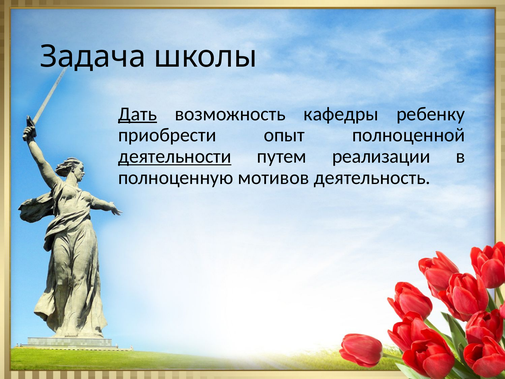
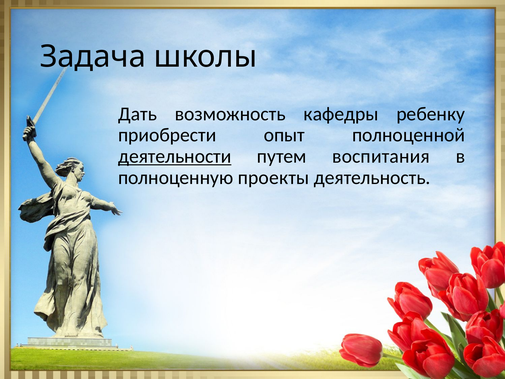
Дать underline: present -> none
реализации: реализации -> воспитания
мотивов: мотивов -> проекты
